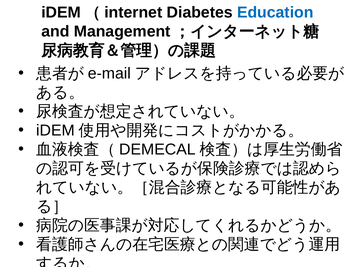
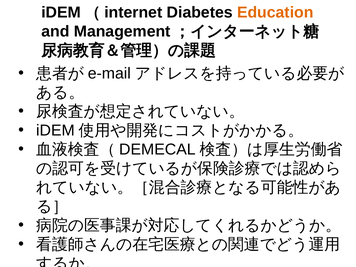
Education colour: blue -> orange
